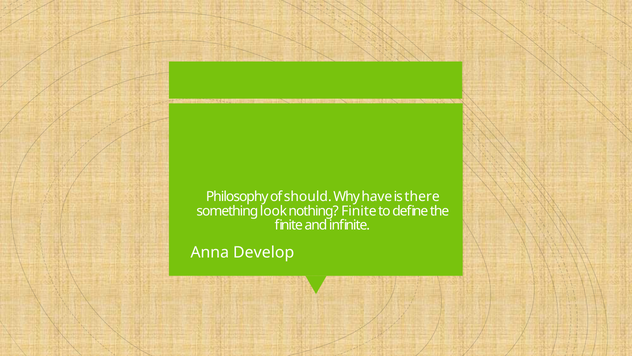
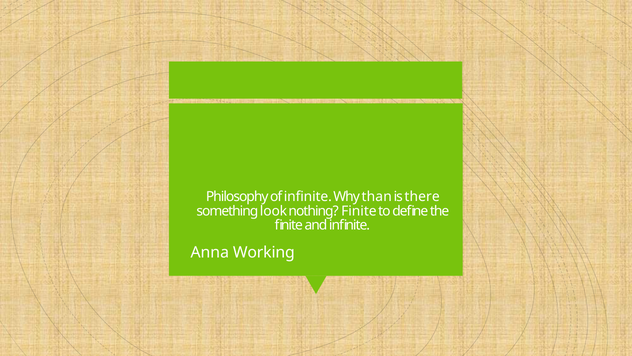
of should: should -> infinite
have: have -> than
Develop: Develop -> Working
